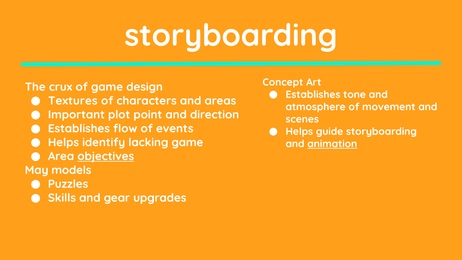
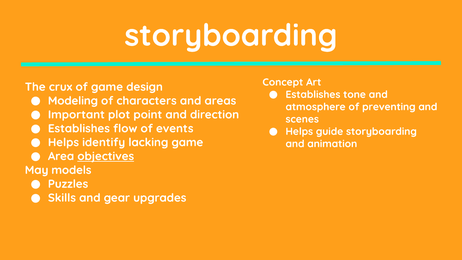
Textures: Textures -> Modeling
movement: movement -> preventing
animation underline: present -> none
